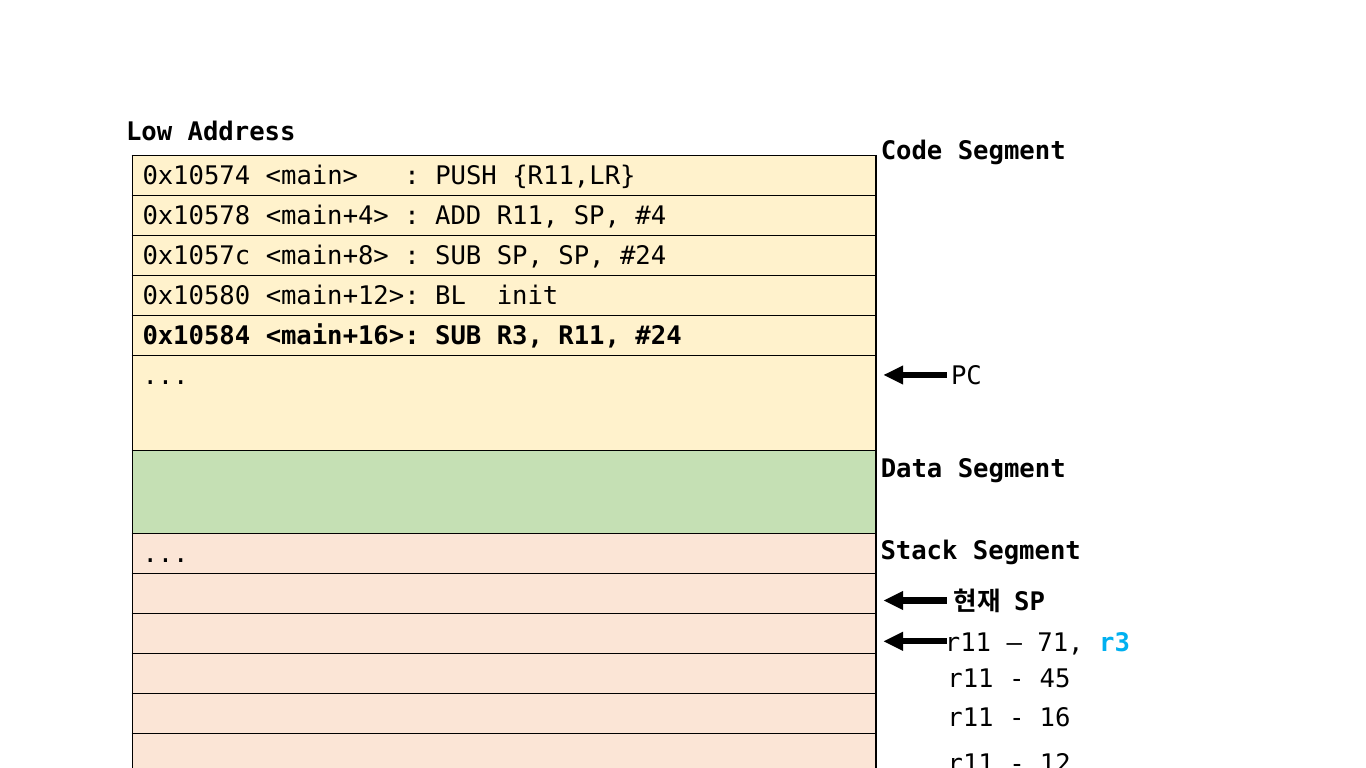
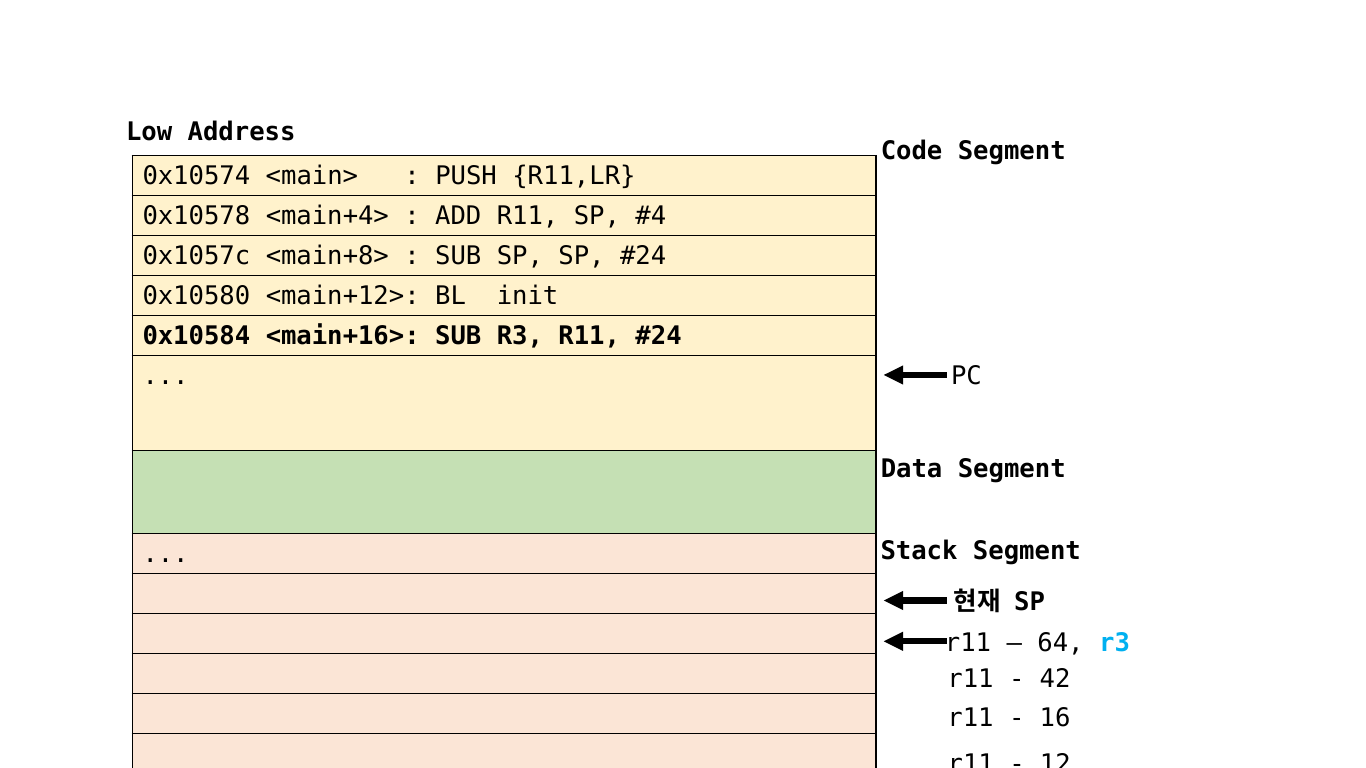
71: 71 -> 64
45: 45 -> 42
